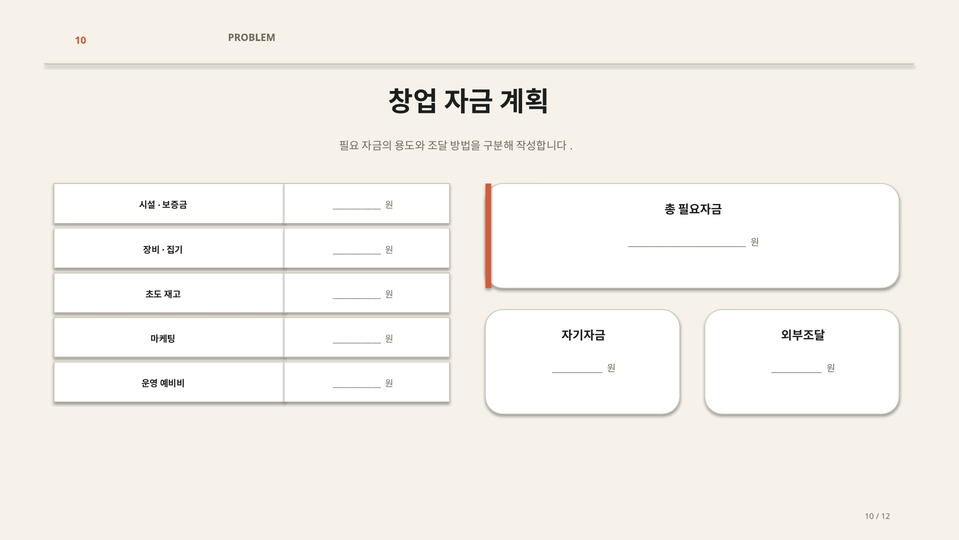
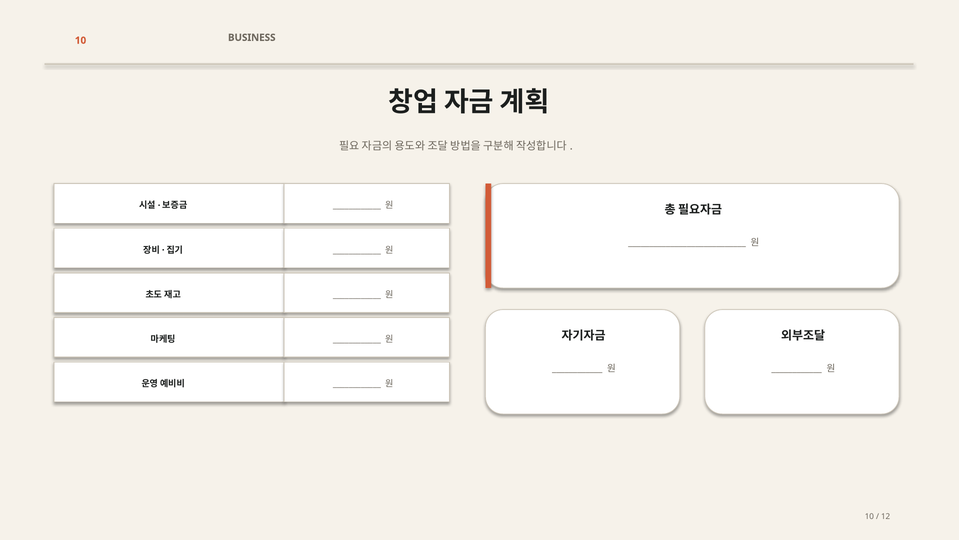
PROBLEM: PROBLEM -> BUSINESS
